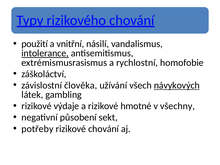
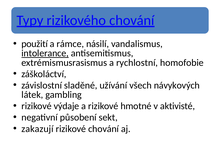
vnitřní: vnitřní -> rámce
člověka: člověka -> sladěné
návykových underline: present -> none
všechny: všechny -> aktivisté
potřeby: potřeby -> zakazují
